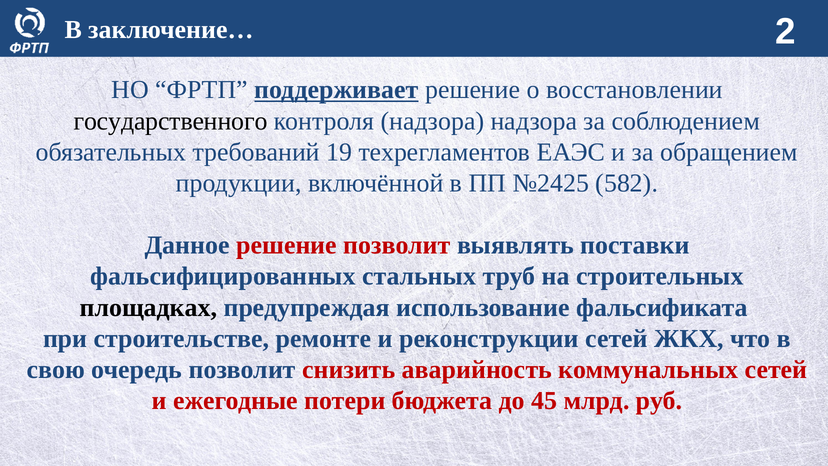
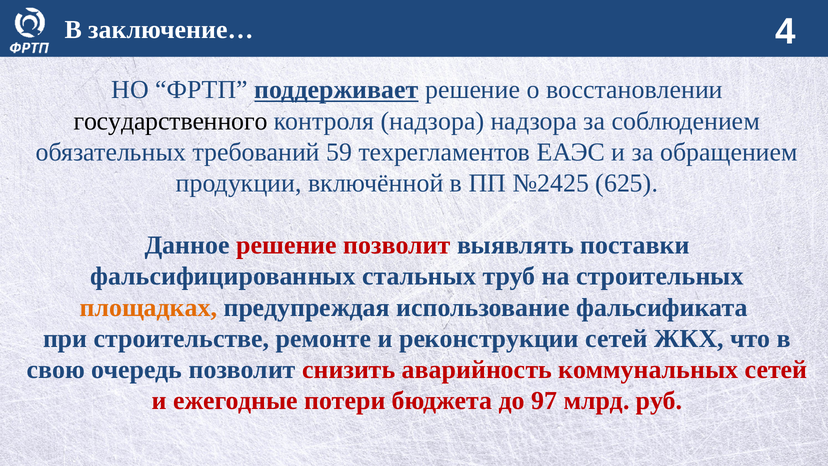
2: 2 -> 4
19: 19 -> 59
582: 582 -> 625
площадках colour: black -> orange
45: 45 -> 97
